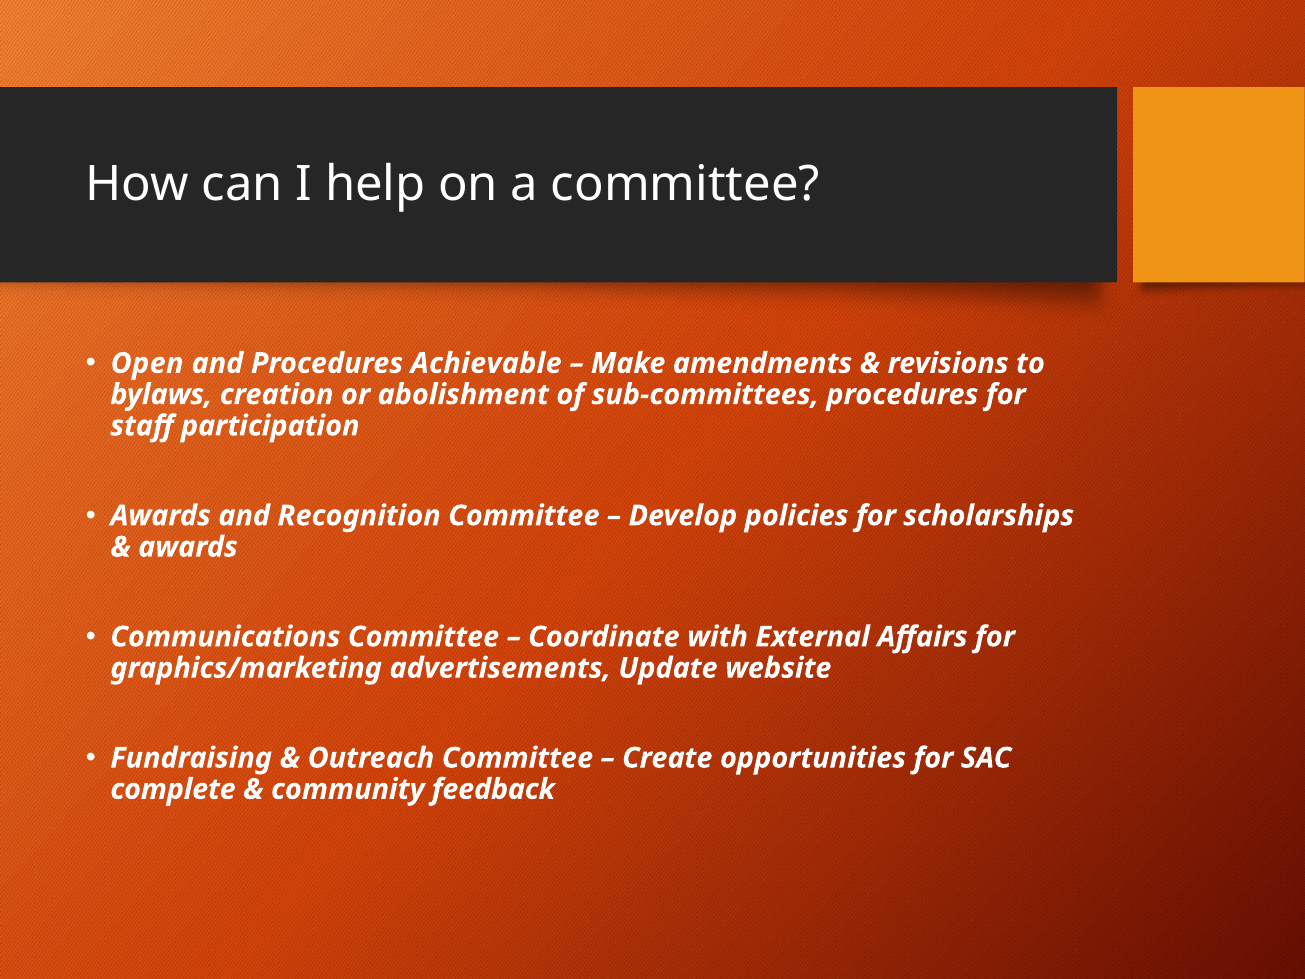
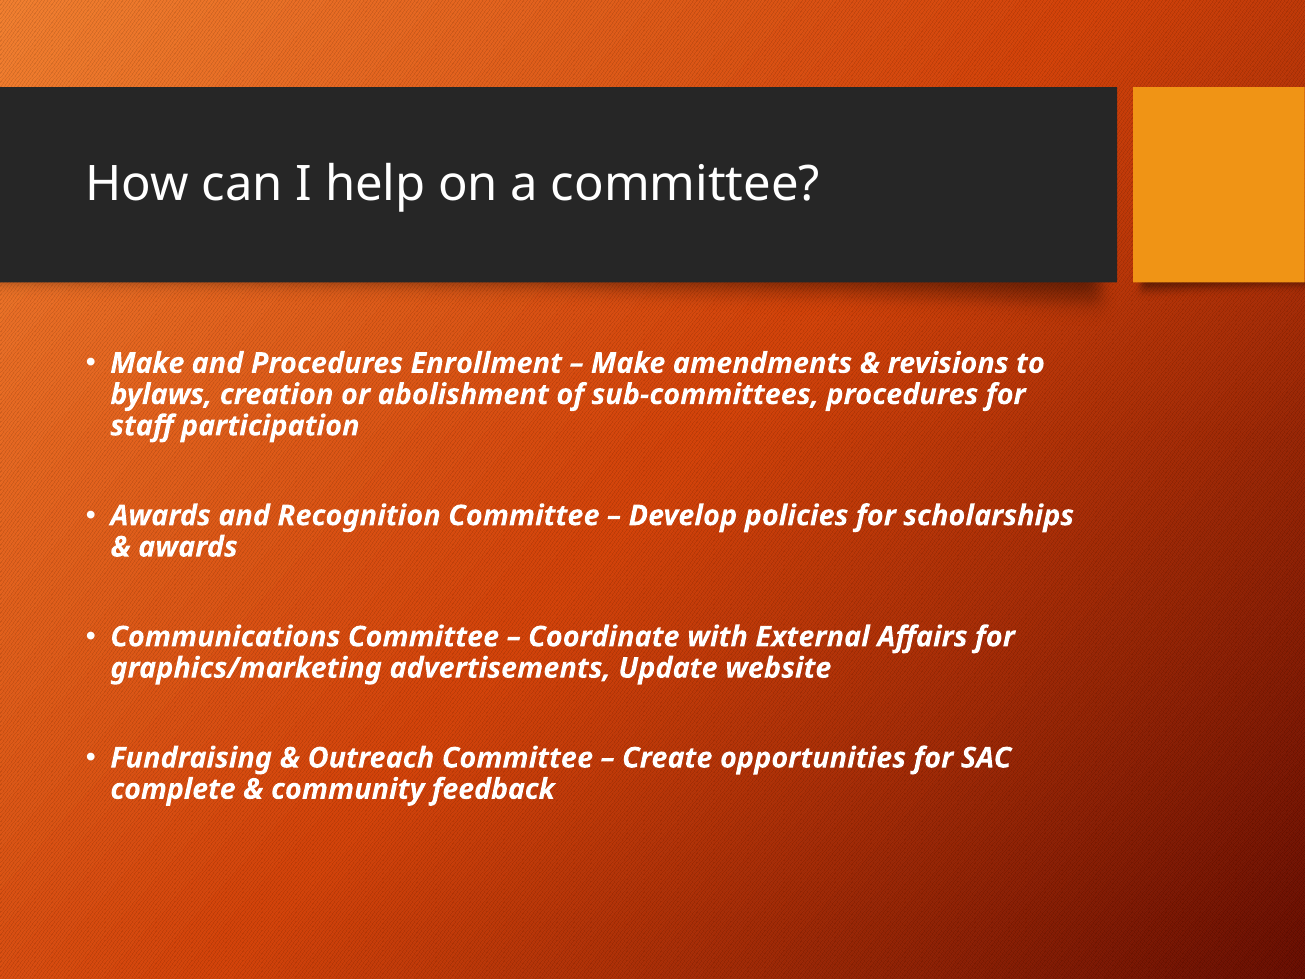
Open at (147, 363): Open -> Make
Achievable: Achievable -> Enrollment
